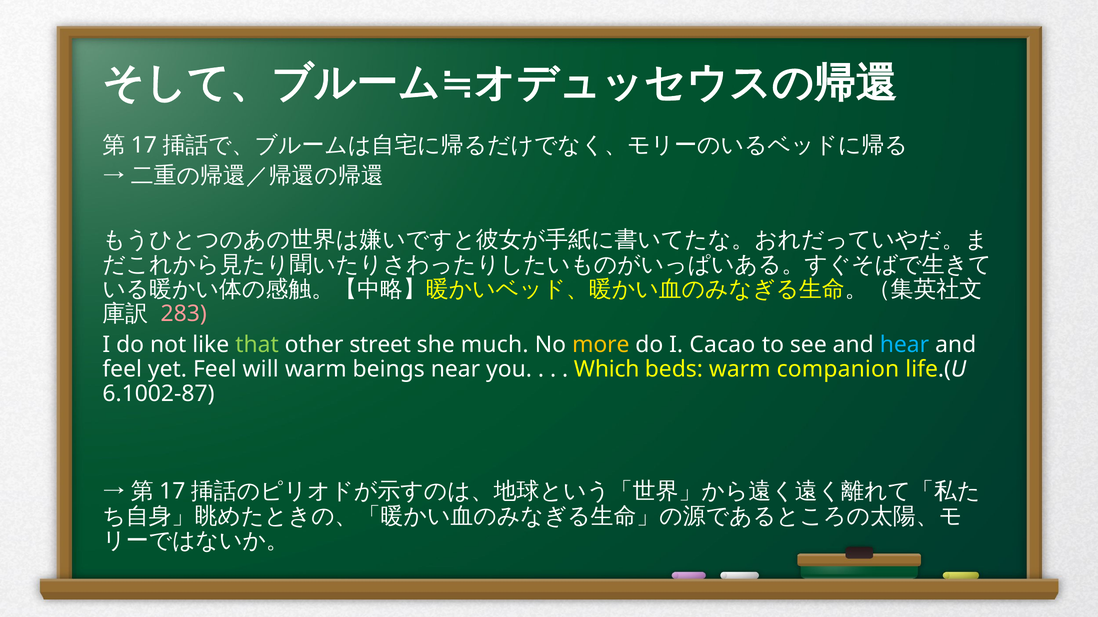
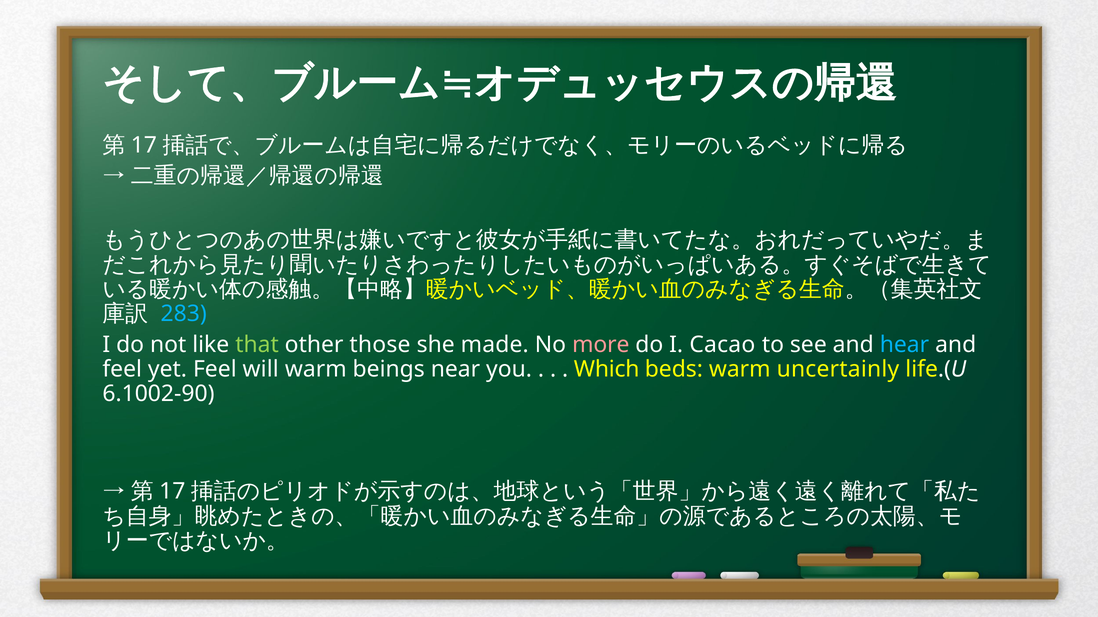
283 colour: pink -> light blue
street: street -> those
much: much -> made
more colour: yellow -> pink
companion: companion -> uncertainly
6.1002-87: 6.1002-87 -> 6.1002-90
